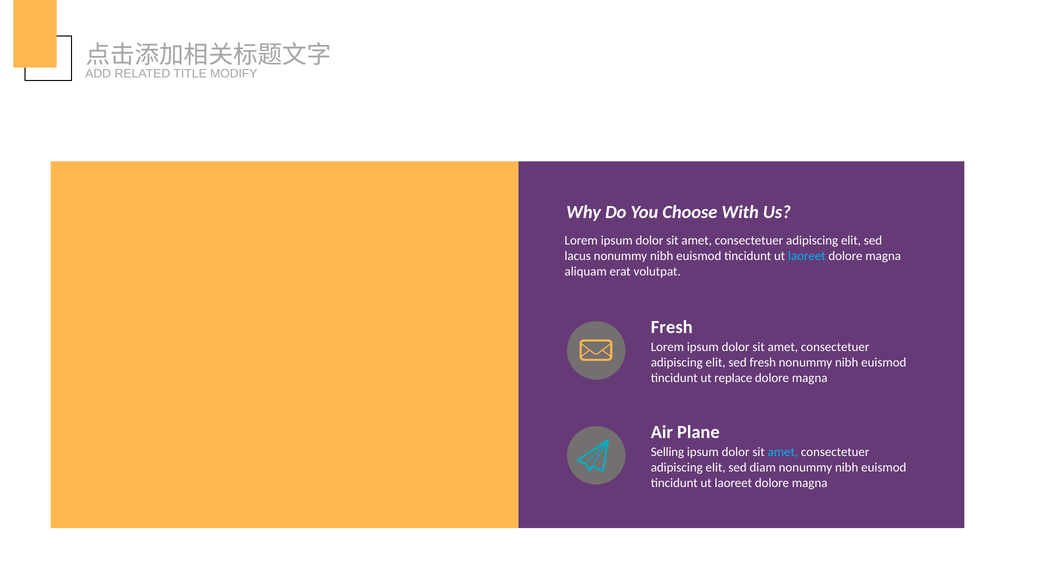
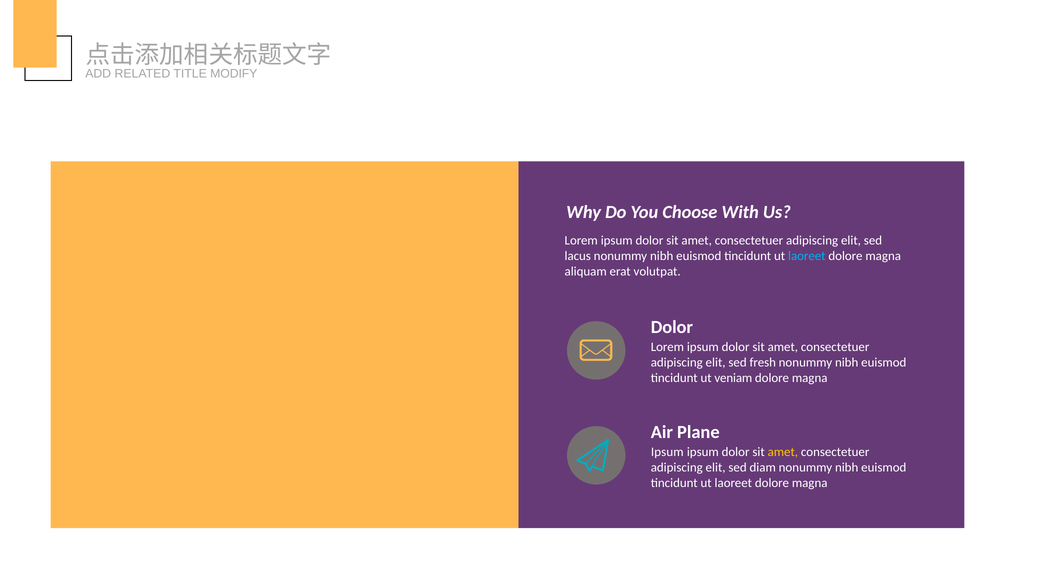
Fresh at (672, 327): Fresh -> Dolor
replace: replace -> veniam
Selling at (667, 452): Selling -> Ipsum
amet at (783, 452) colour: light blue -> yellow
